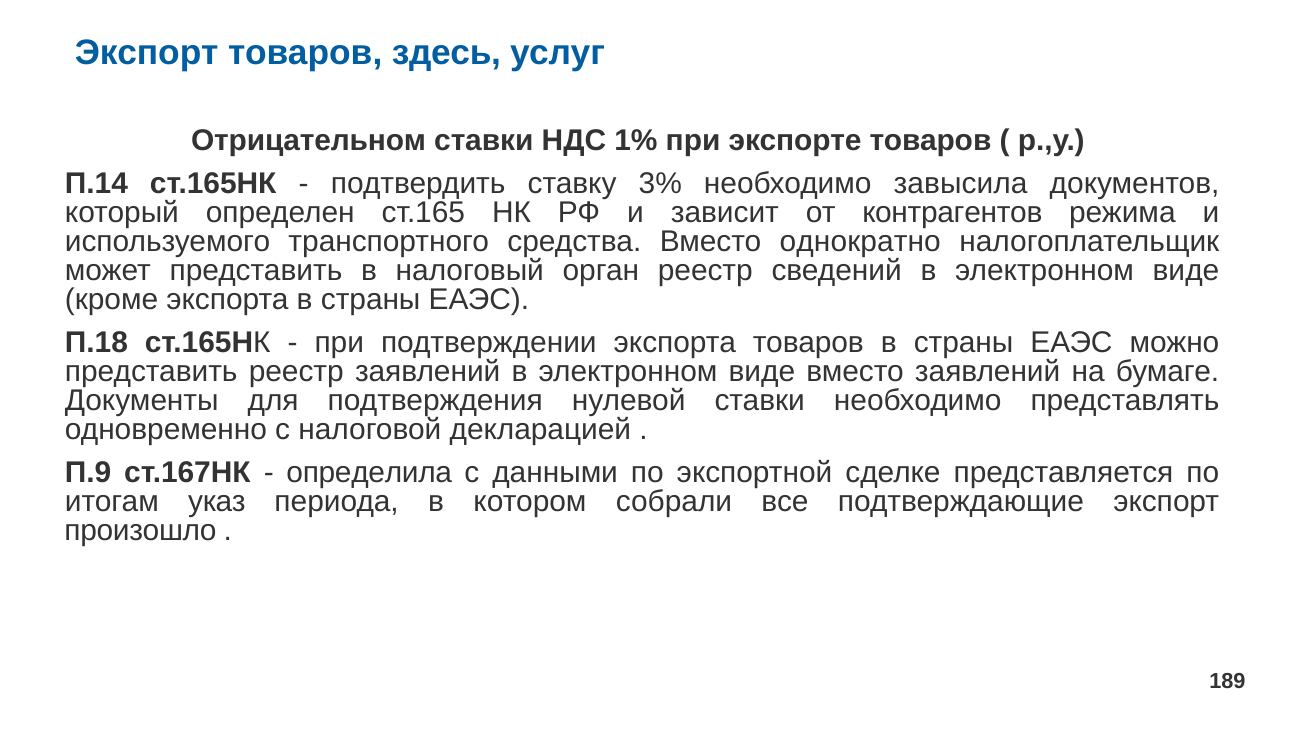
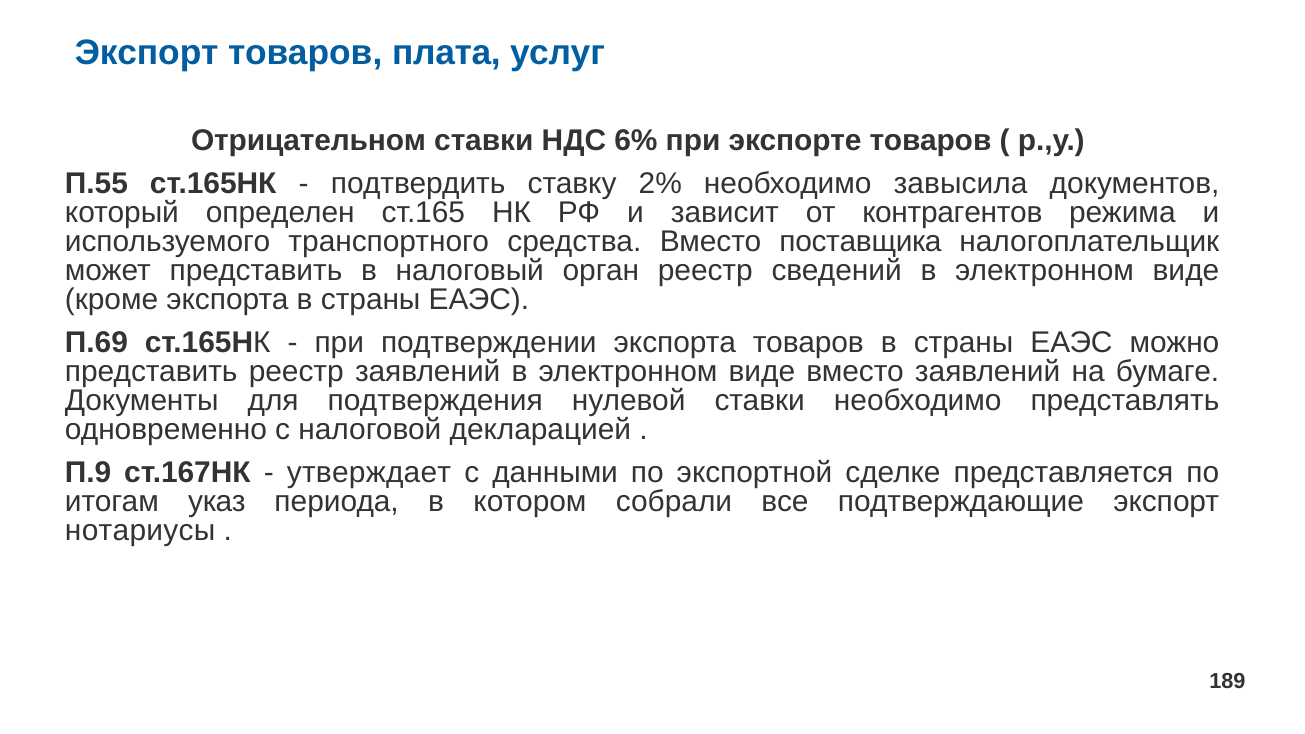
здесь: здесь -> плата
1%: 1% -> 6%
П.14: П.14 -> П.55
3%: 3% -> 2%
однократно: однократно -> поставщика
П.18: П.18 -> П.69
определила: определила -> утверждает
произошло: произошло -> нотариусы
